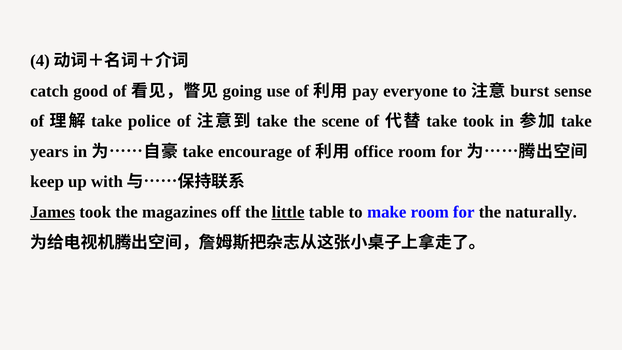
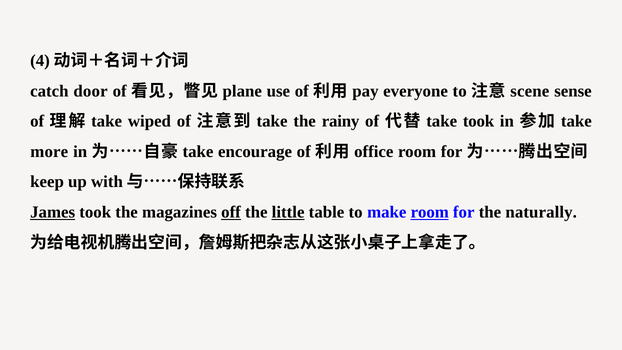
good: good -> door
going: going -> plane
burst: burst -> scene
police: police -> wiped
scene: scene -> rainy
years: years -> more
off underline: none -> present
room at (430, 212) underline: none -> present
